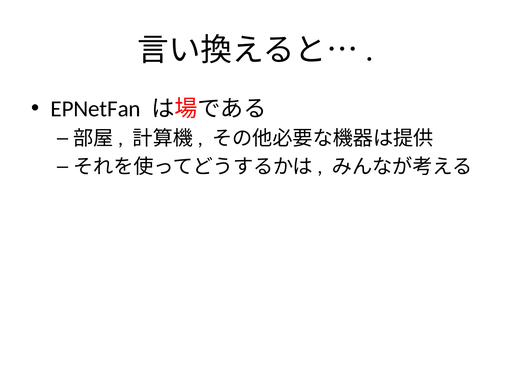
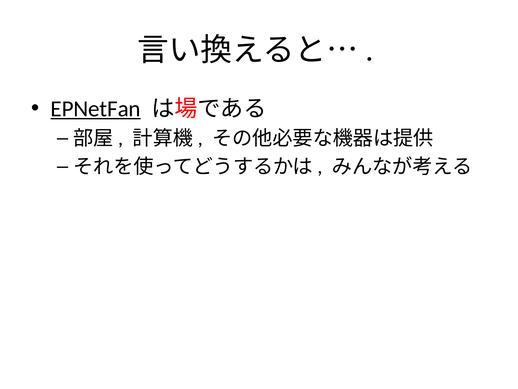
EPNetFan underline: none -> present
